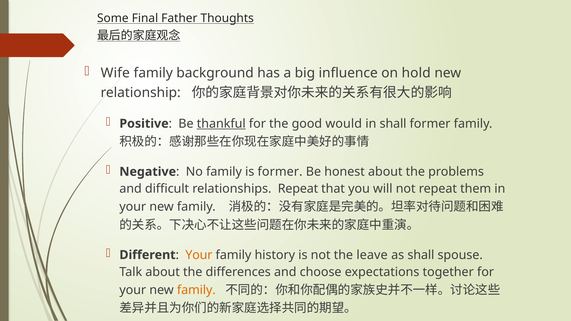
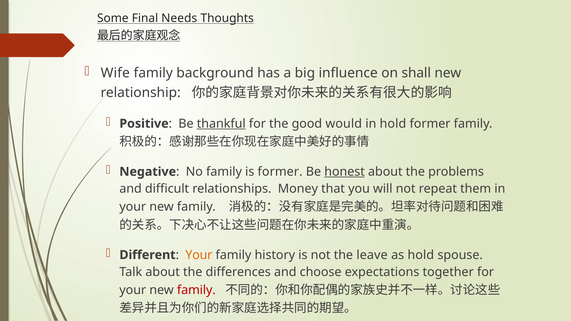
Father: Father -> Needs
hold: hold -> shall
in shall: shall -> hold
honest underline: none -> present
relationships Repeat: Repeat -> Money
as shall: shall -> hold
family at (196, 290) colour: orange -> red
